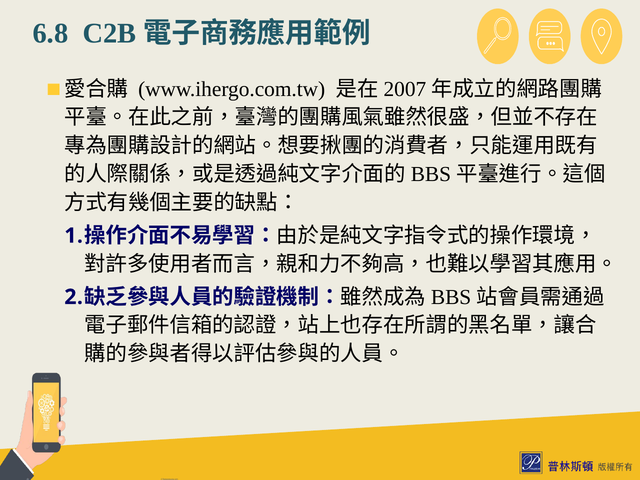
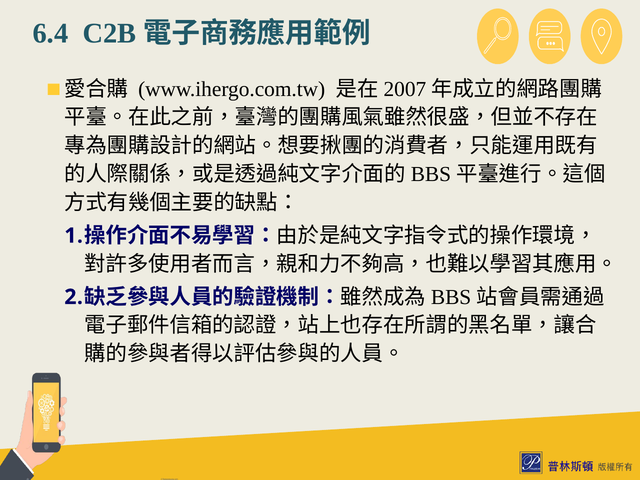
6.8: 6.8 -> 6.4
